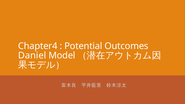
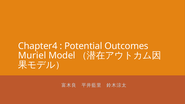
Daniel: Daniel -> Muriel
